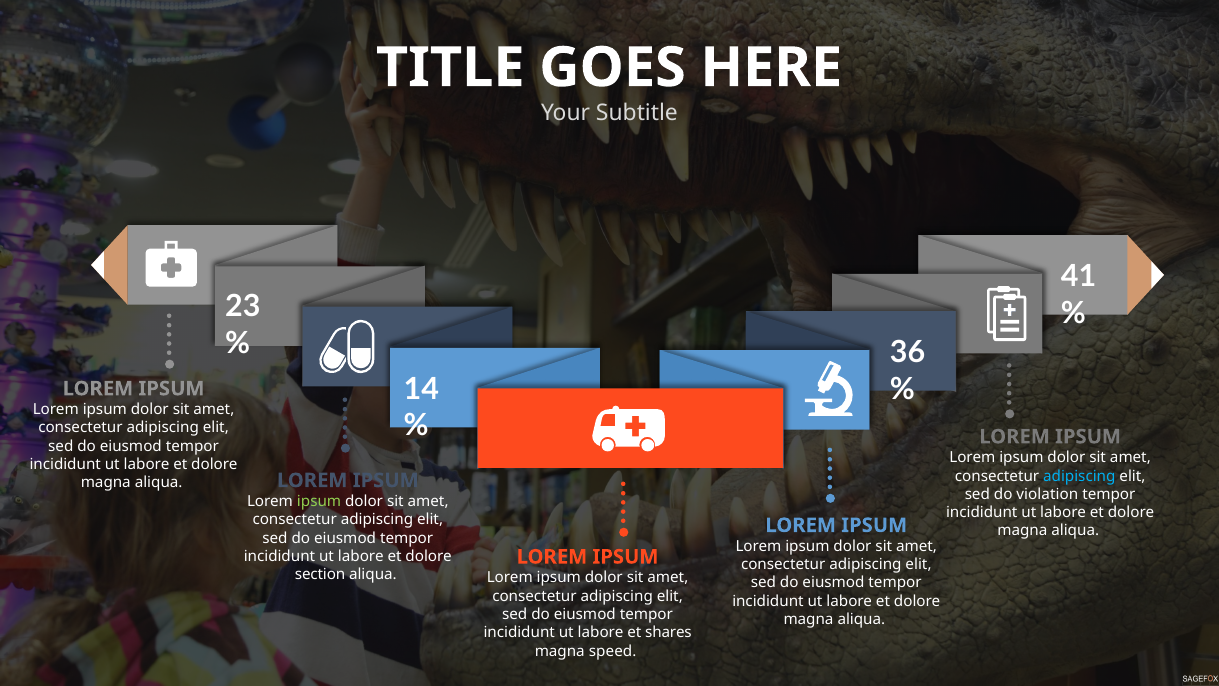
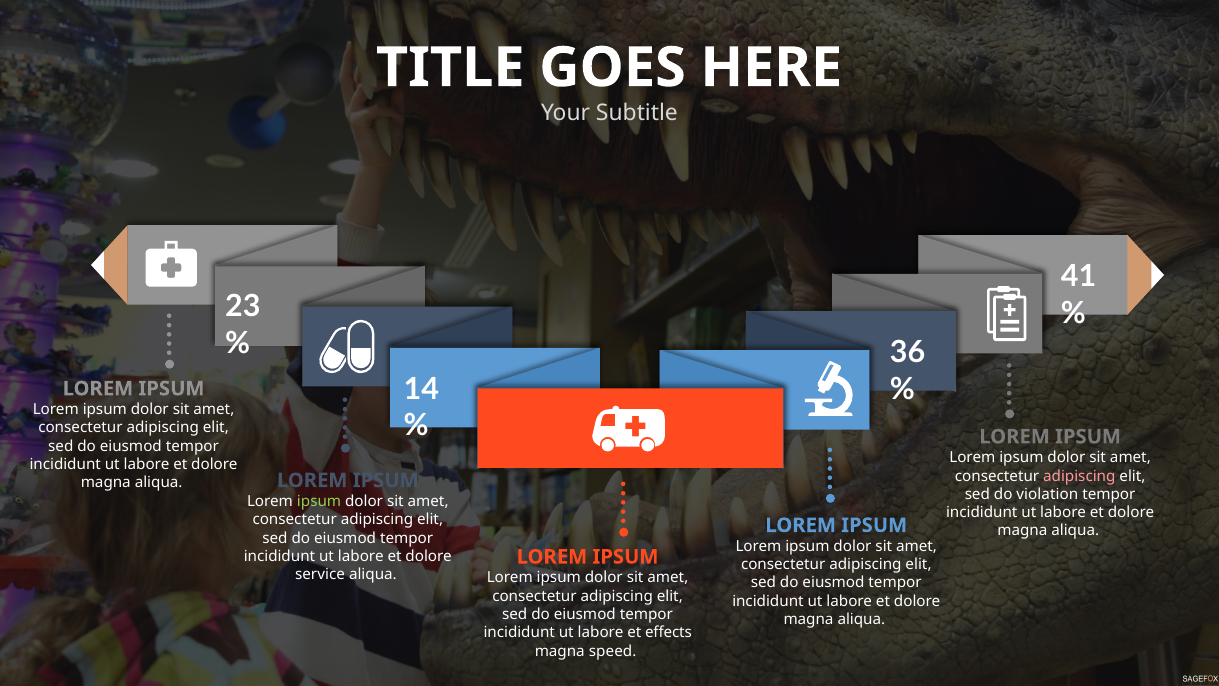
adipiscing at (1079, 476) colour: light blue -> pink
section: section -> service
shares: shares -> effects
